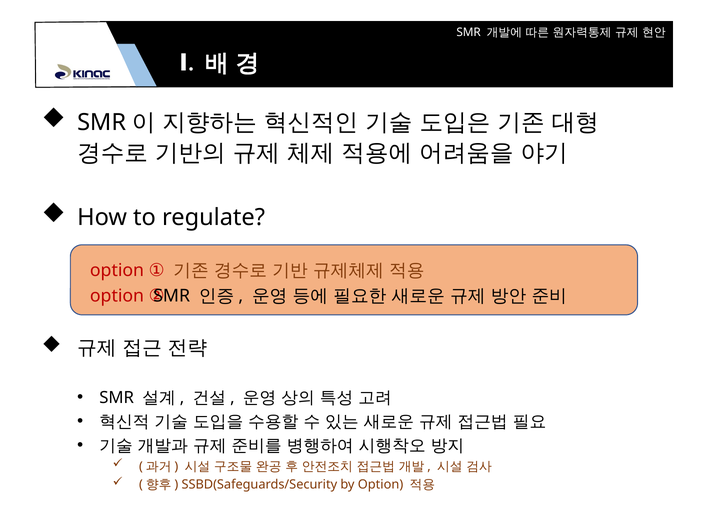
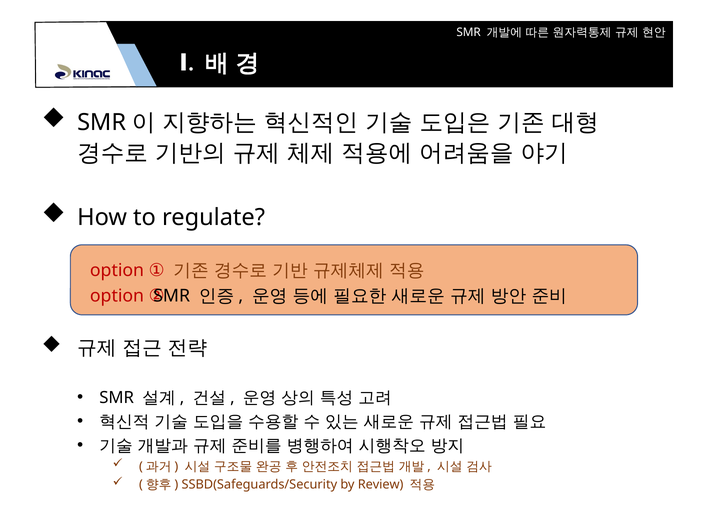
by Option: Option -> Review
